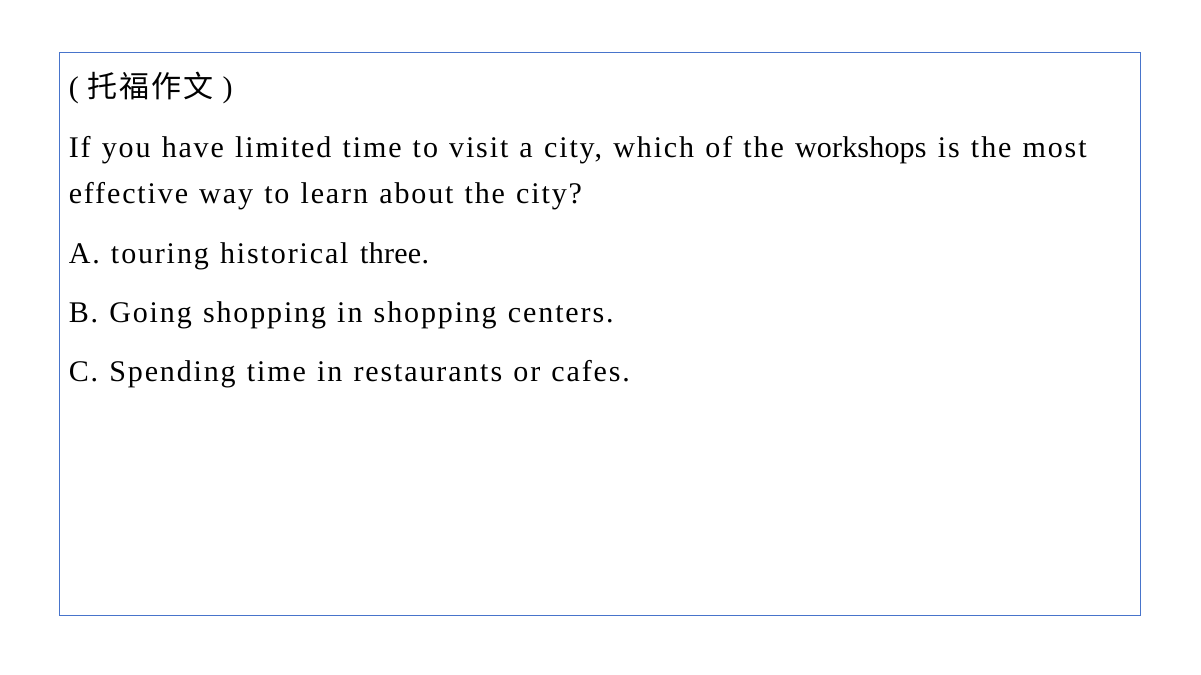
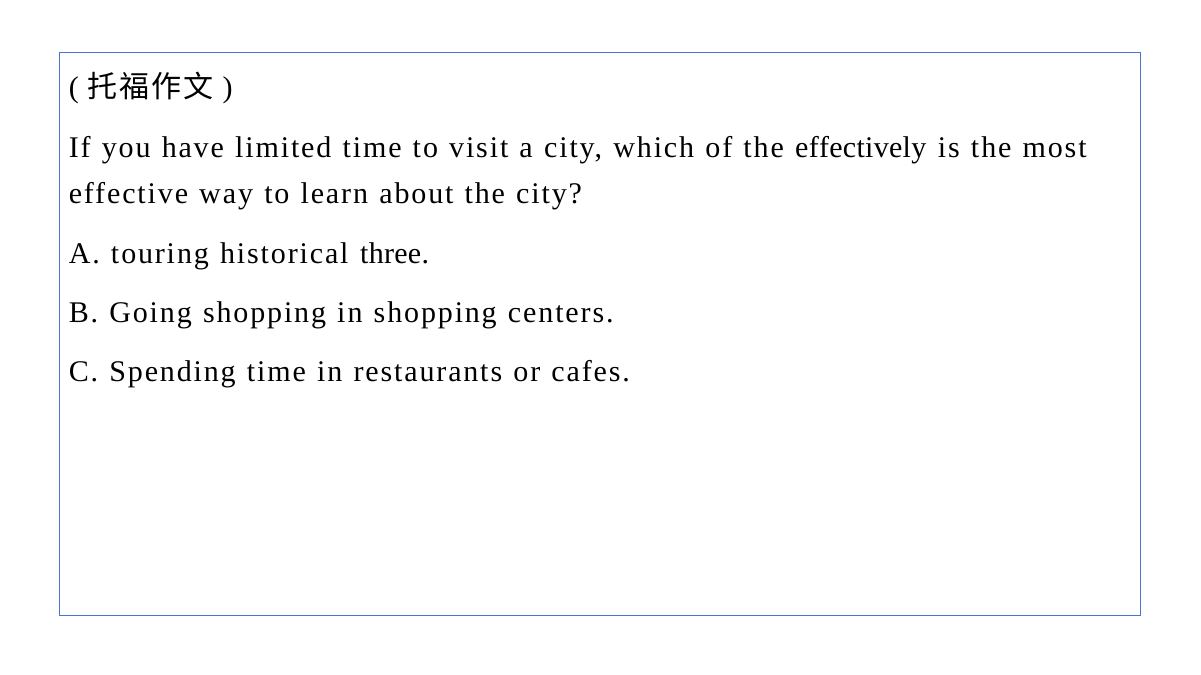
workshops: workshops -> effectively
